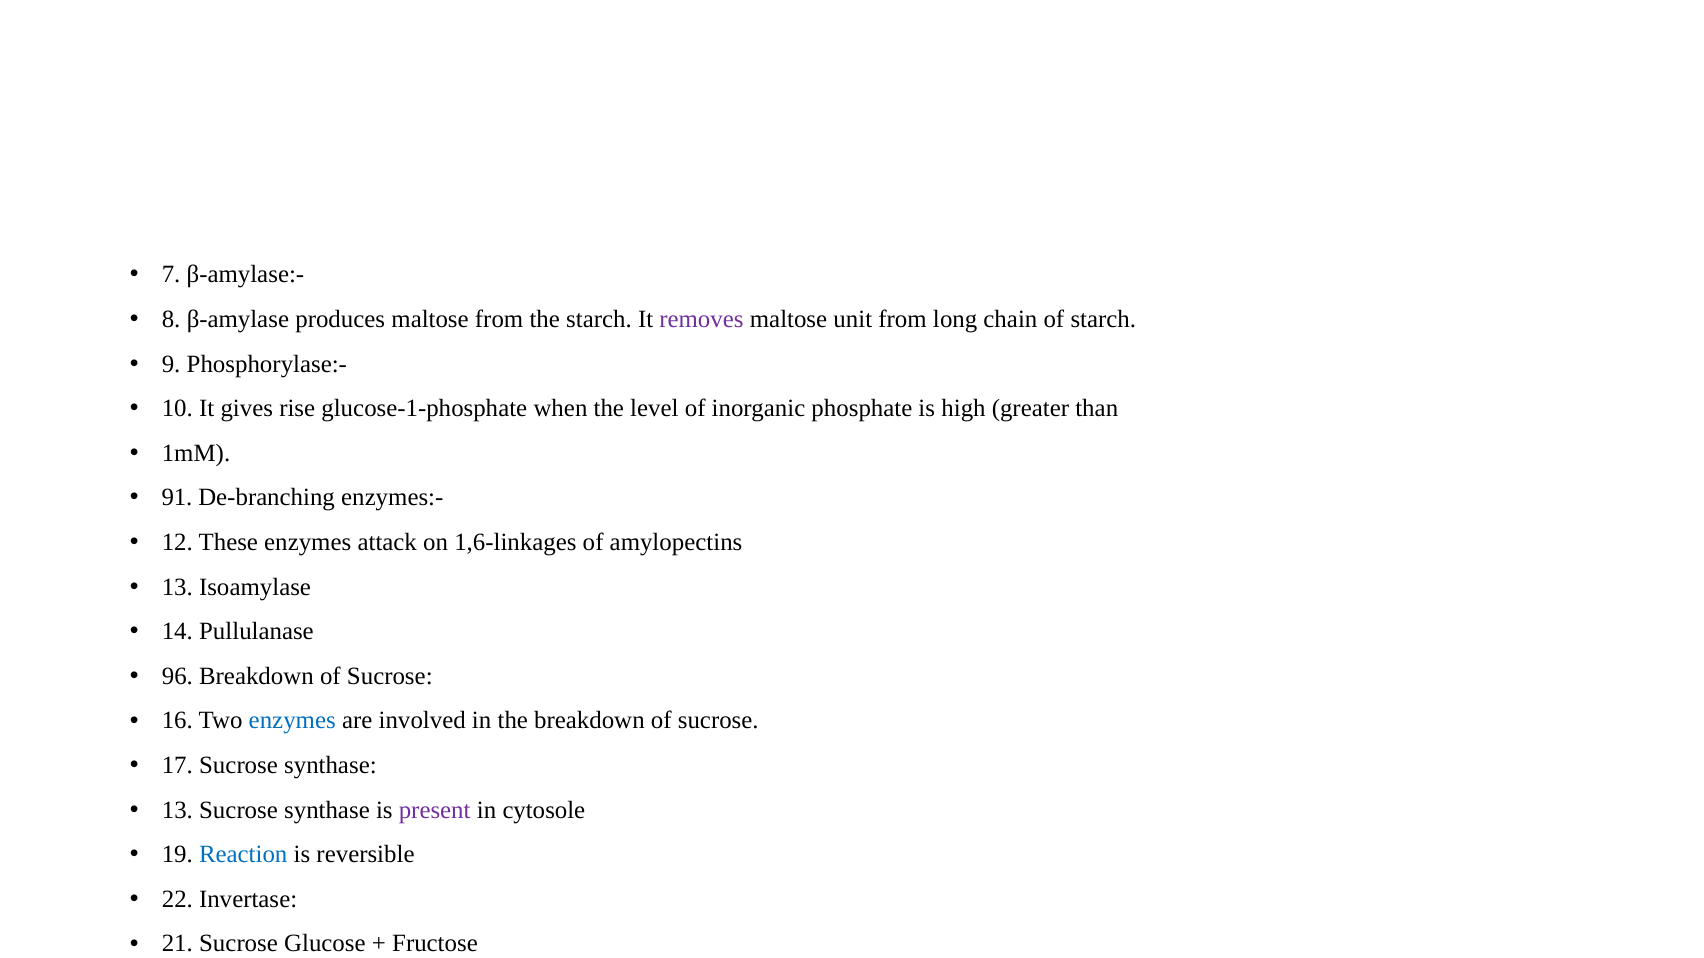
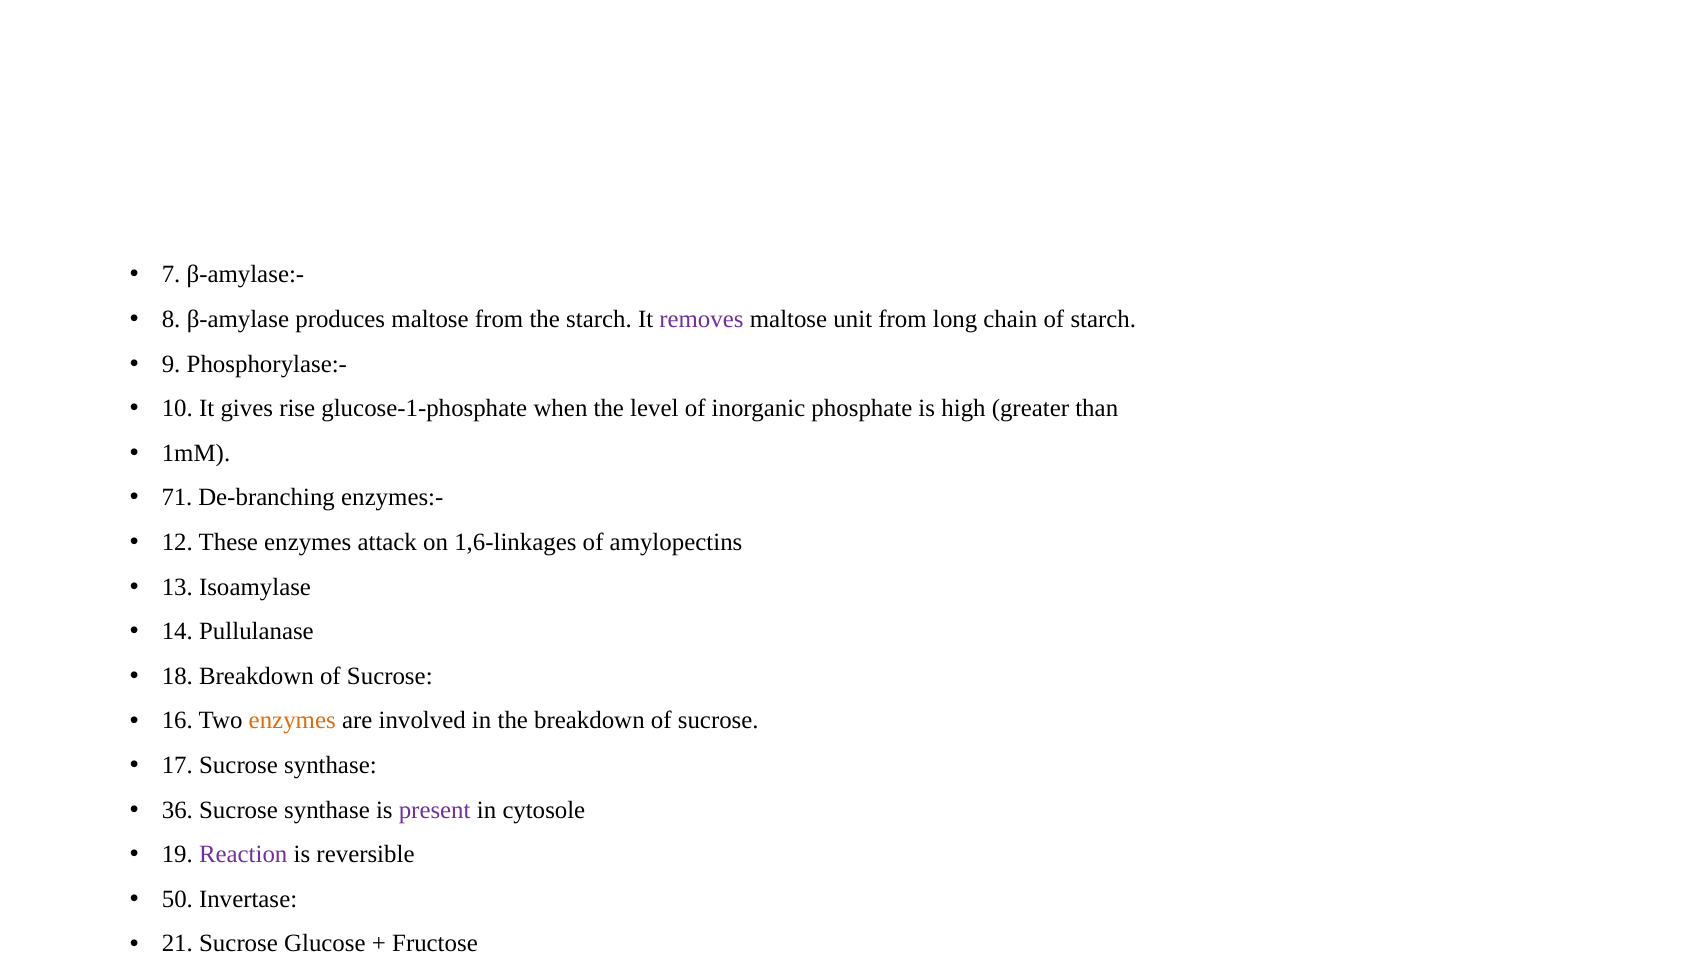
91: 91 -> 71
96: 96 -> 18
enzymes at (292, 721) colour: blue -> orange
13 at (177, 810): 13 -> 36
Reaction colour: blue -> purple
22: 22 -> 50
